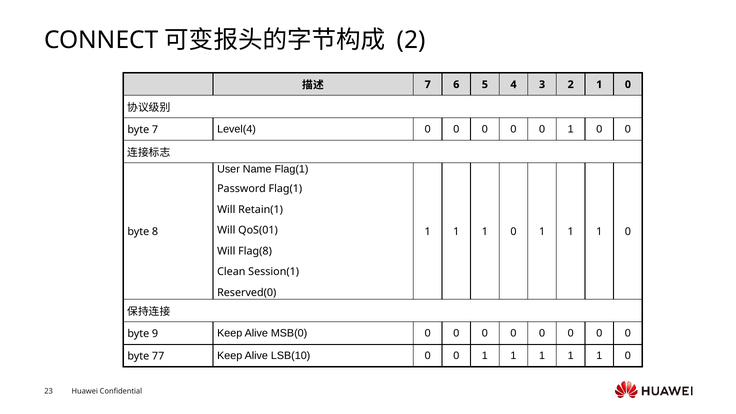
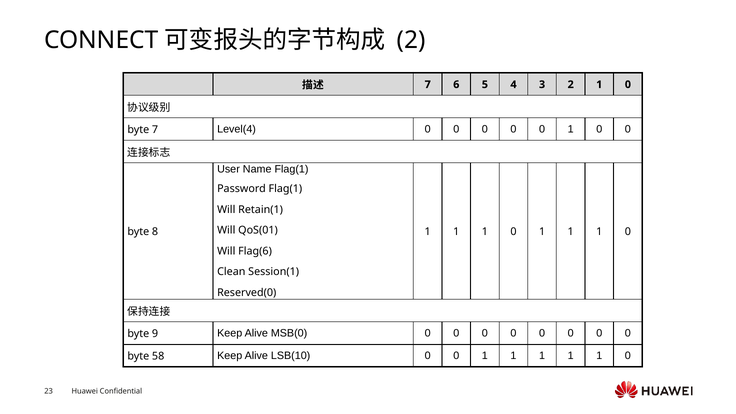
Flag(8: Flag(8 -> Flag(6
77: 77 -> 58
